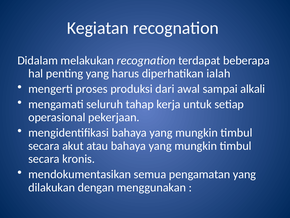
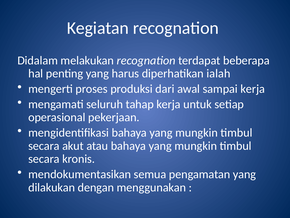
sampai alkali: alkali -> kerja
